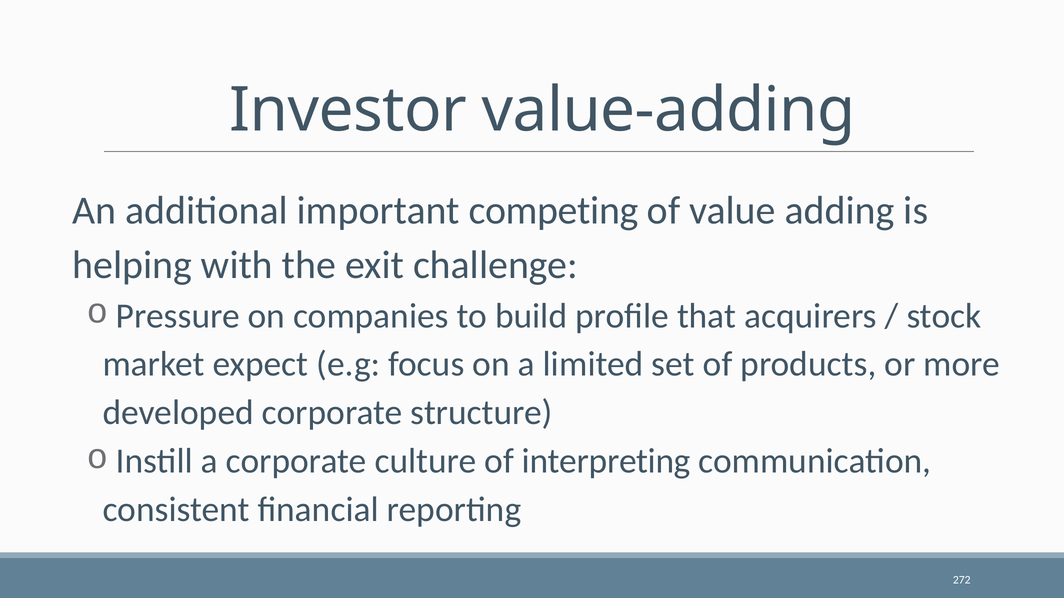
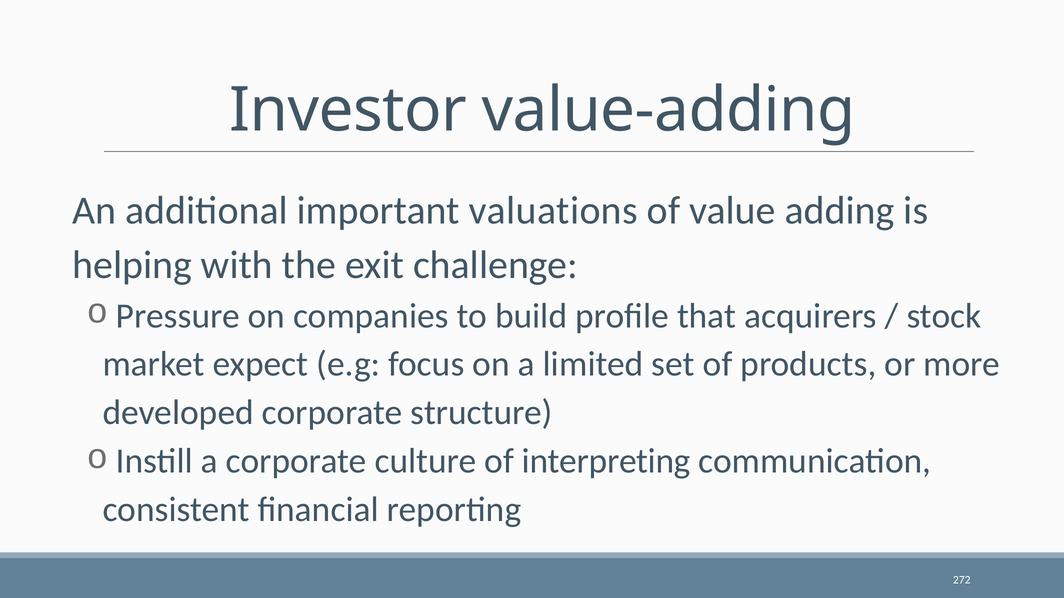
competing: competing -> valuations
